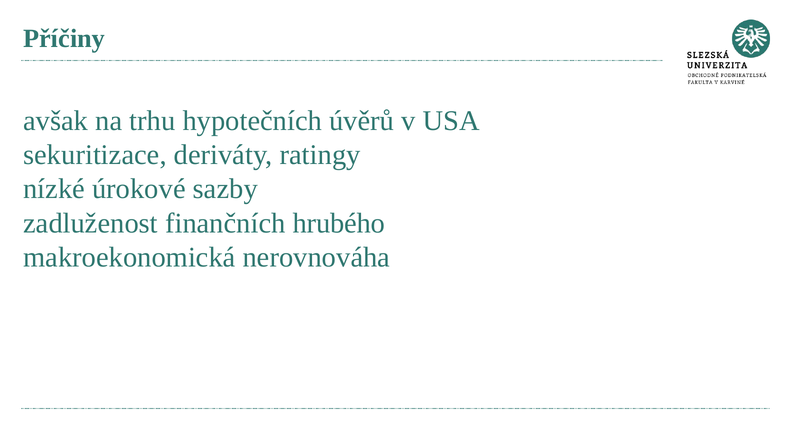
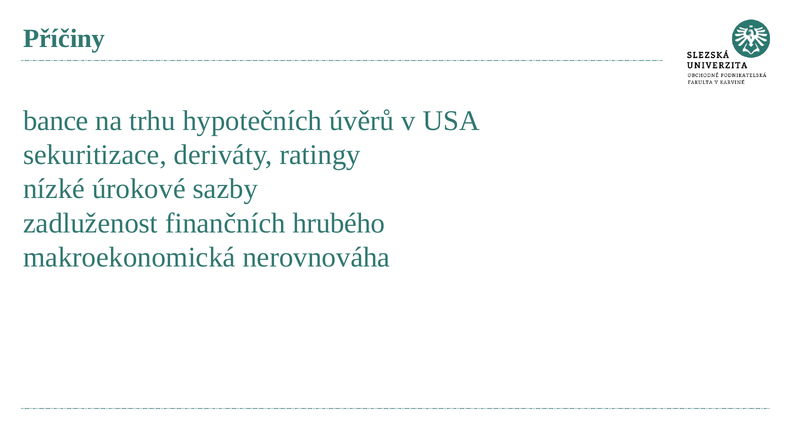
avšak: avšak -> bance
